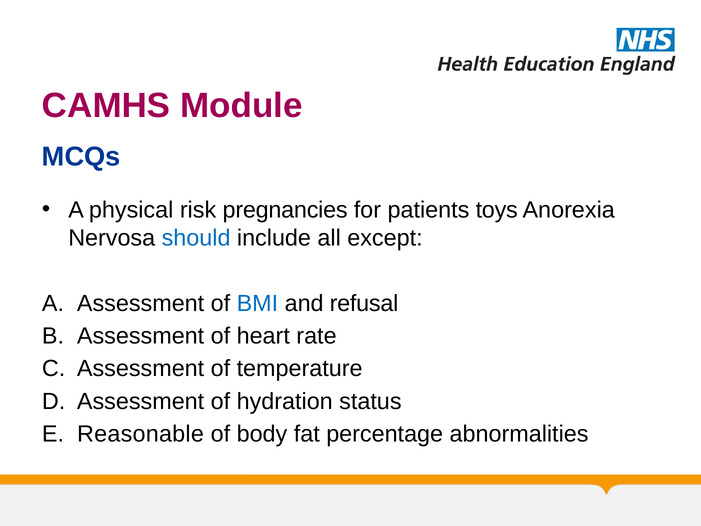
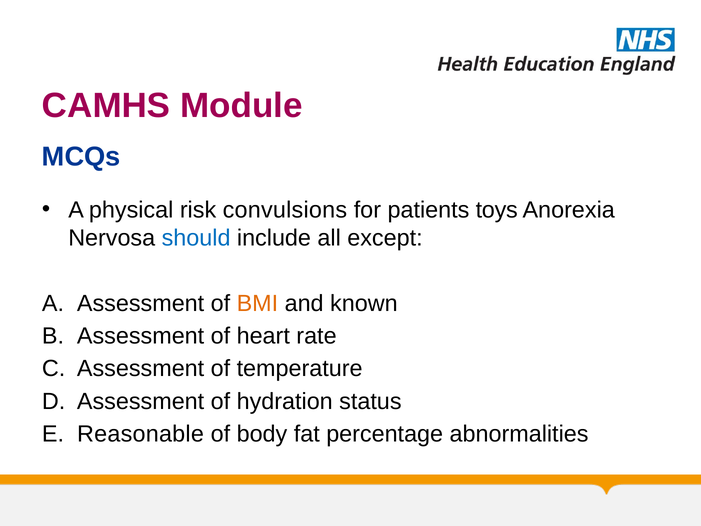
pregnancies: pregnancies -> convulsions
BMI colour: blue -> orange
refusal: refusal -> known
